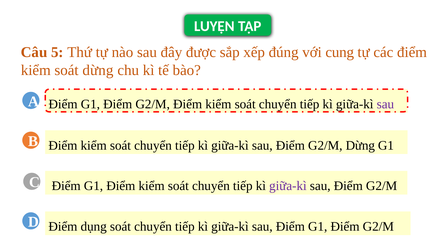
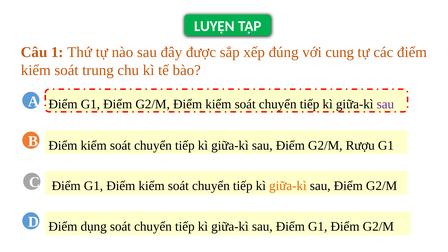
5: 5 -> 1
soát dừng: dừng -> trung
G2/M Dừng: Dừng -> Rượu
giữa-kì at (288, 186) colour: purple -> orange
